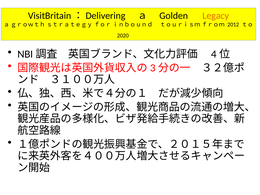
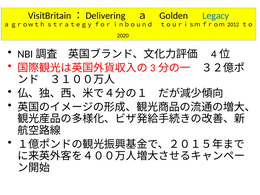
Legacy colour: orange -> blue
